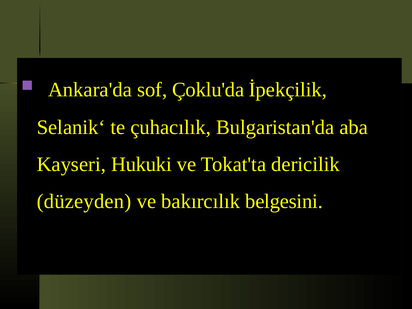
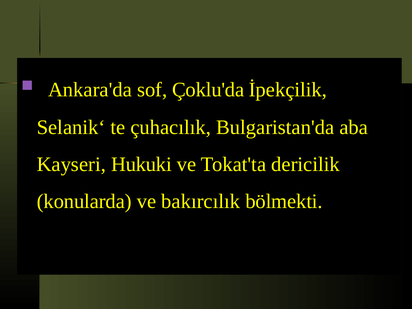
düzeyden: düzeyden -> konularda
belgesini: belgesini -> bölmekti
